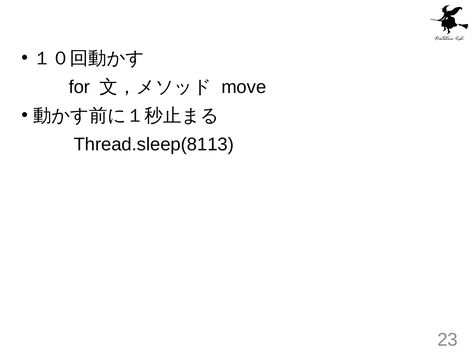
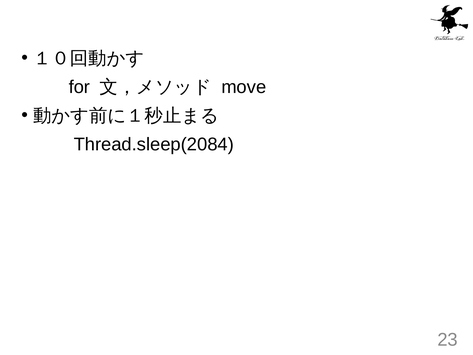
Thread.sleep(8113: Thread.sleep(8113 -> Thread.sleep(2084
